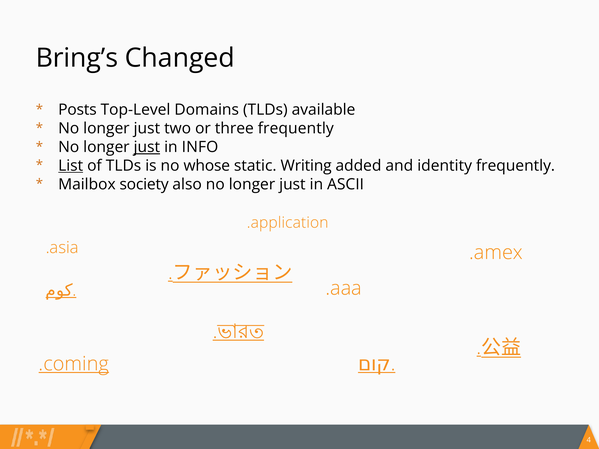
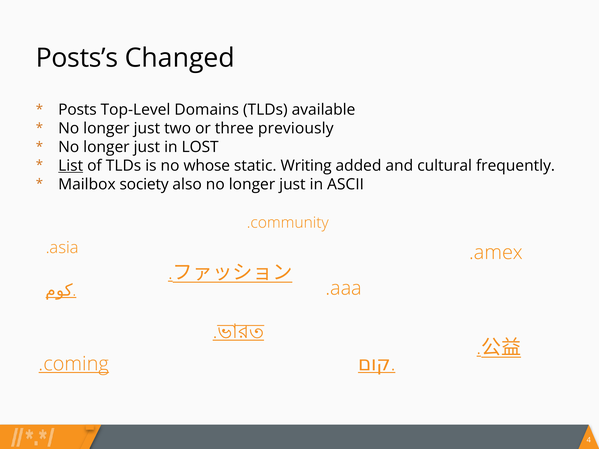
Bring’s: Bring’s -> Posts’s
three frequently: frequently -> previously
just at (147, 147) underline: present -> none
INFO: INFO -> LOST
identity: identity -> cultural
.application: .application -> .community
